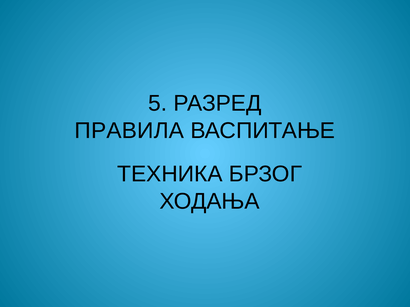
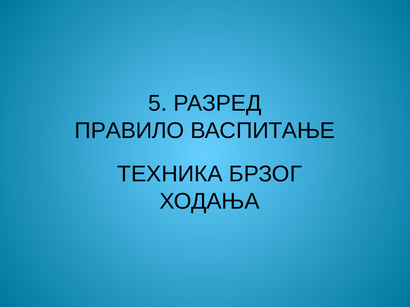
ПРАВИЛА: ПРАВИЛА -> ПРАВИЛО
